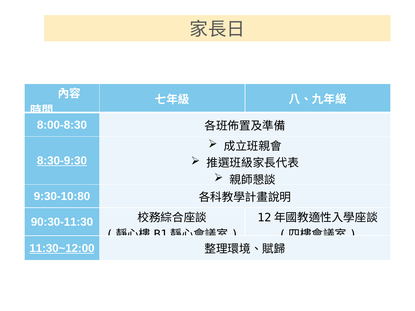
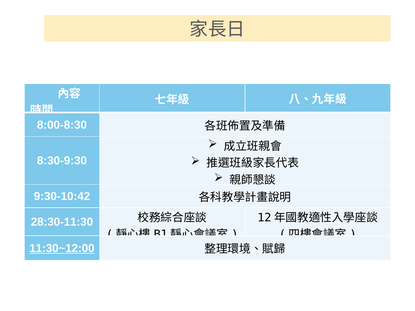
8:30-9:30 underline: present -> none
9:30-10:80: 9:30-10:80 -> 9:30-10:42
90:30-11:30: 90:30-11:30 -> 28:30-11:30
